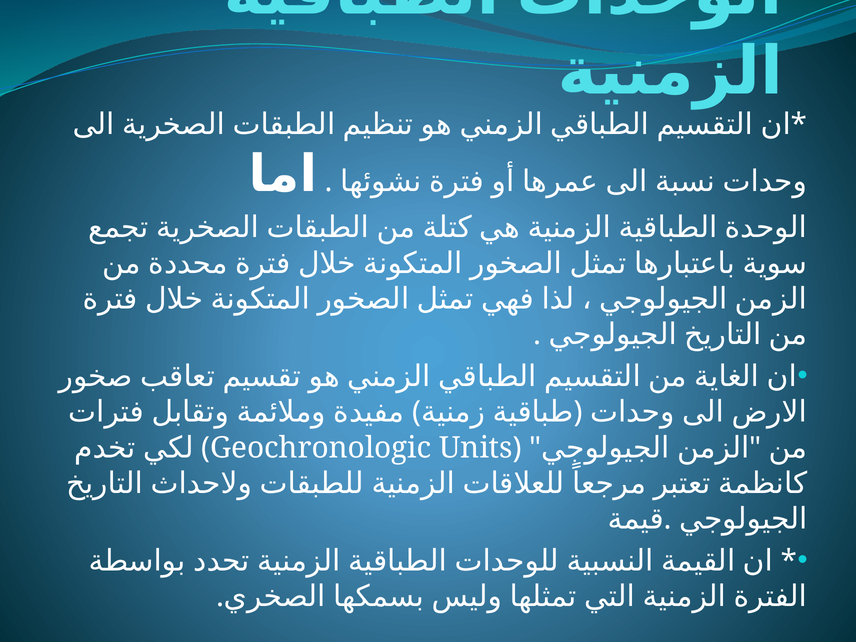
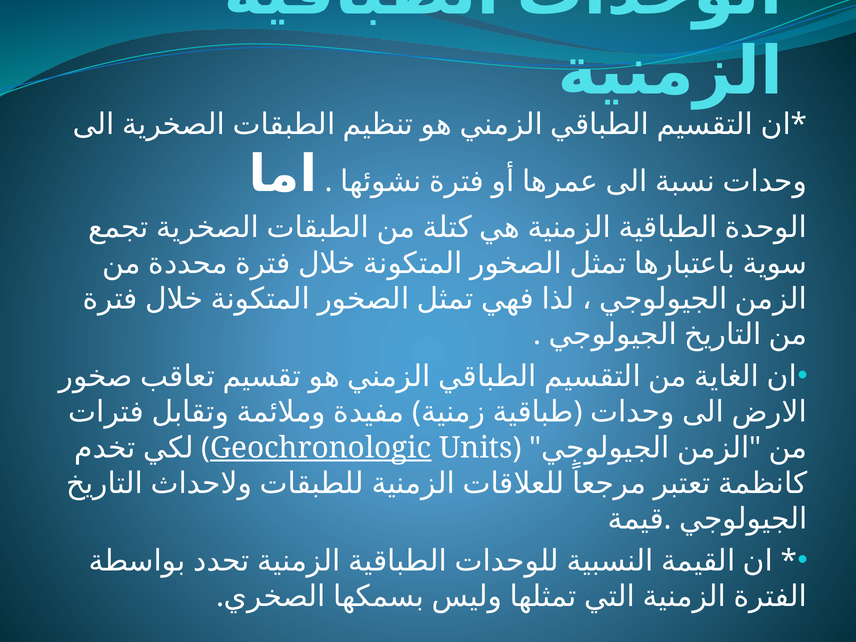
Geochronologic underline: none -> present
